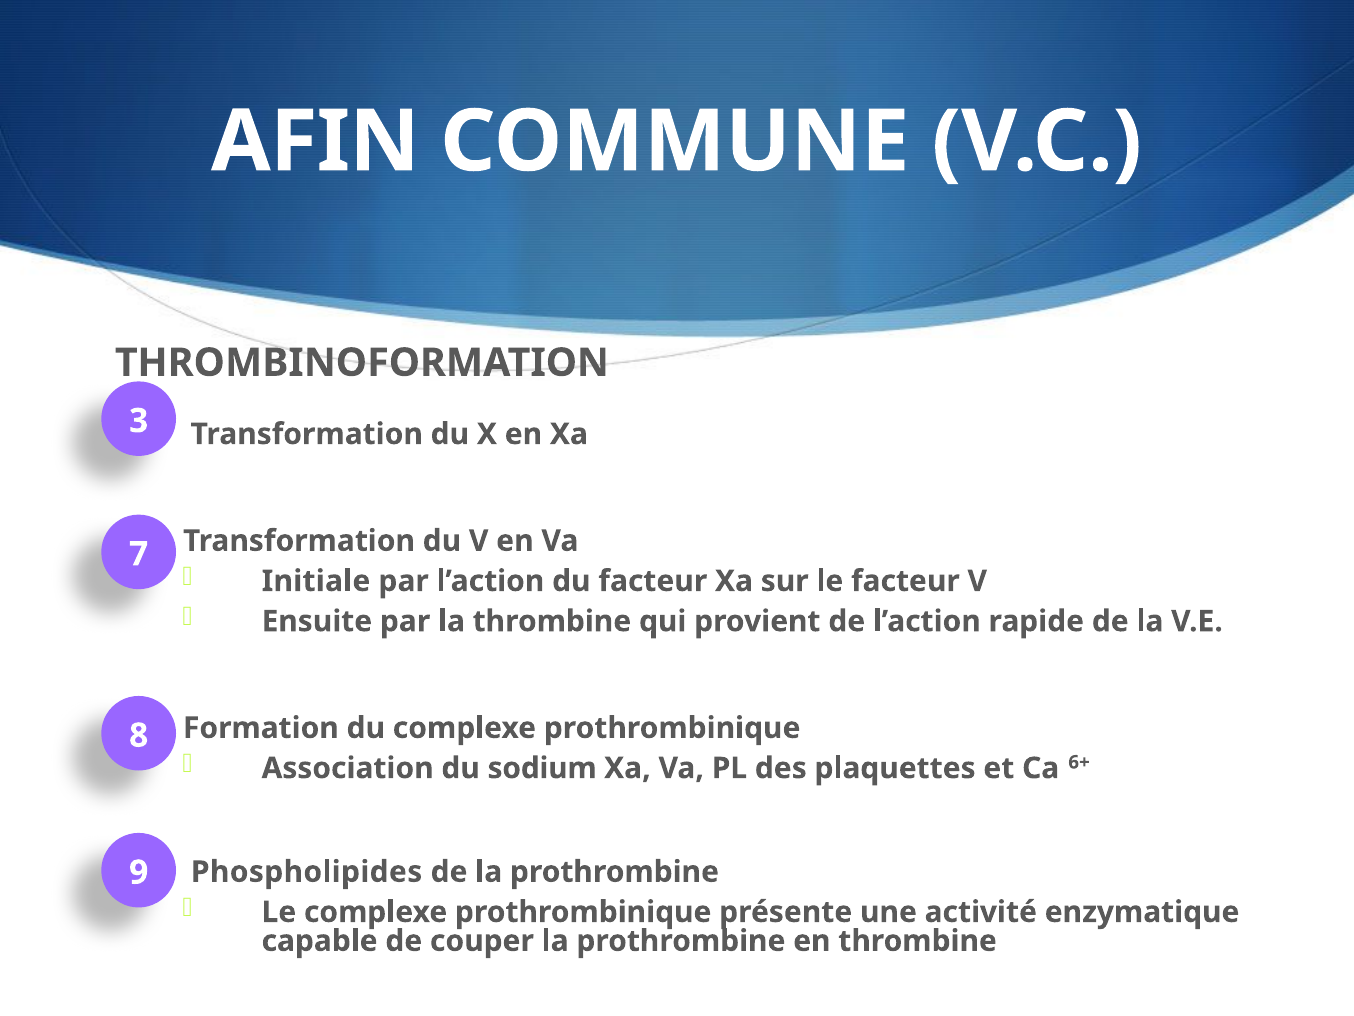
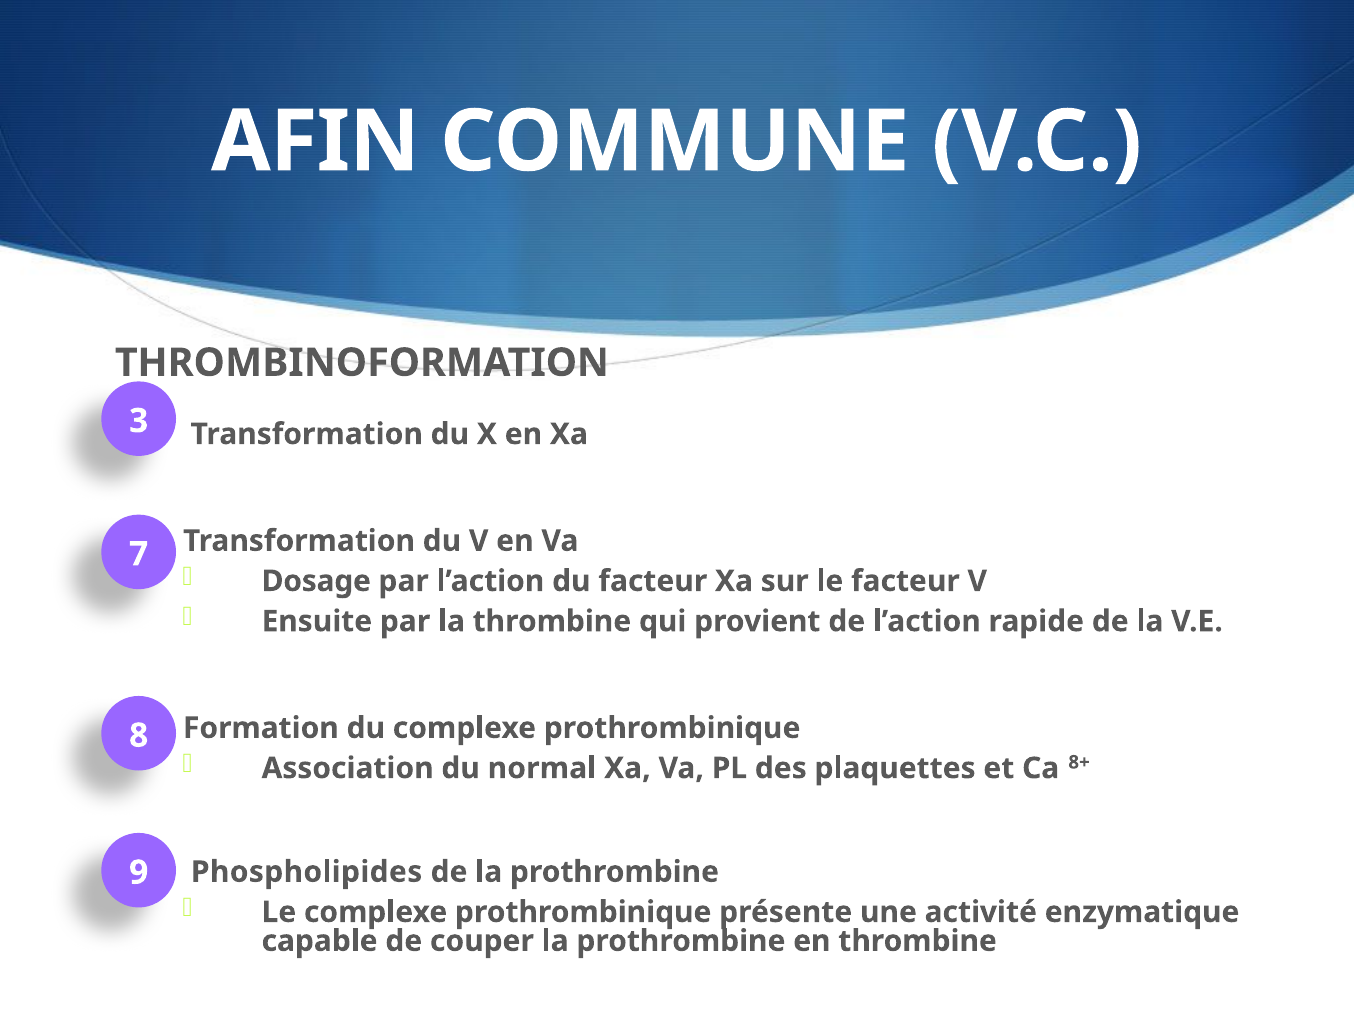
Initiale: Initiale -> Dosage
sodium: sodium -> normal
6+: 6+ -> 8+
